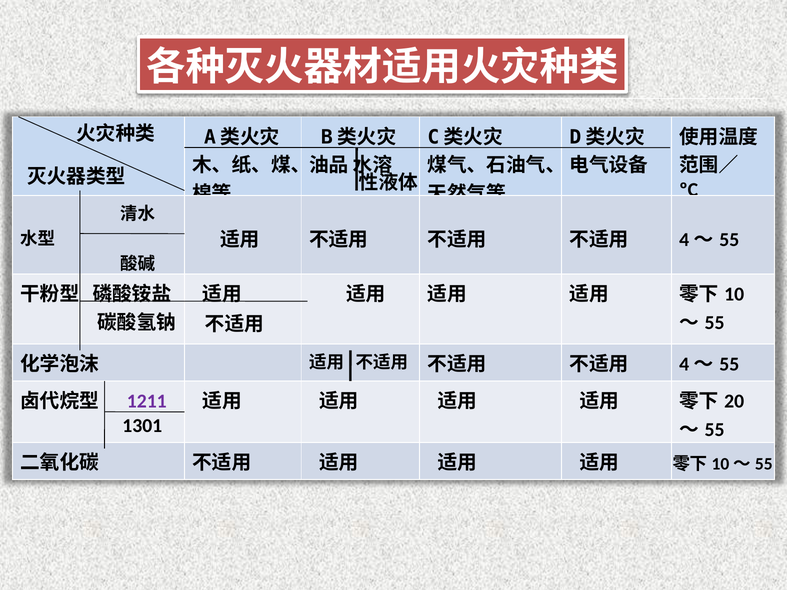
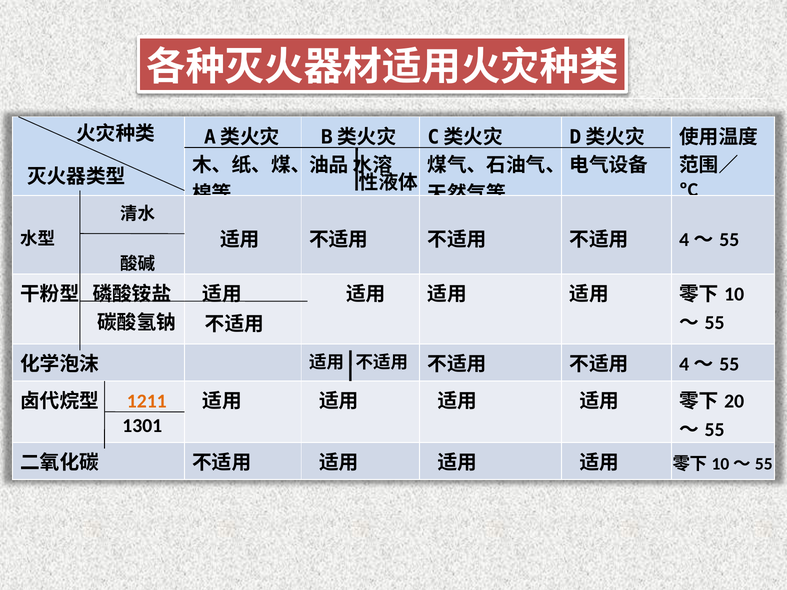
1211 colour: purple -> orange
